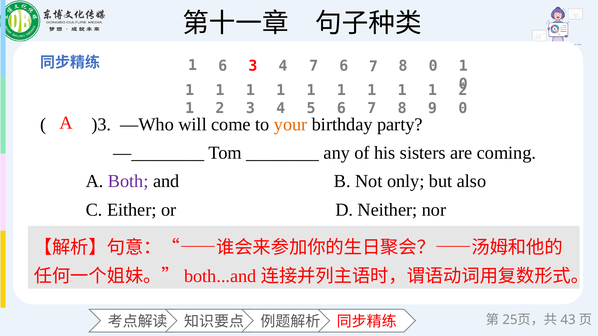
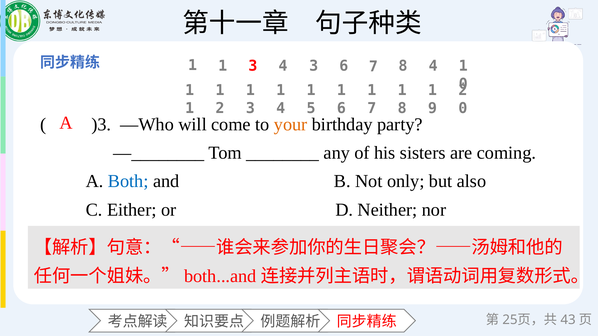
6 at (223, 66): 6 -> 1
4 7: 7 -> 3
8 0: 0 -> 4
Both colour: purple -> blue
